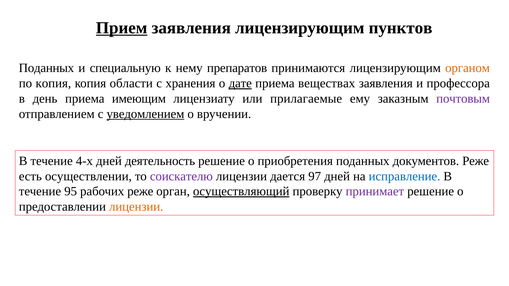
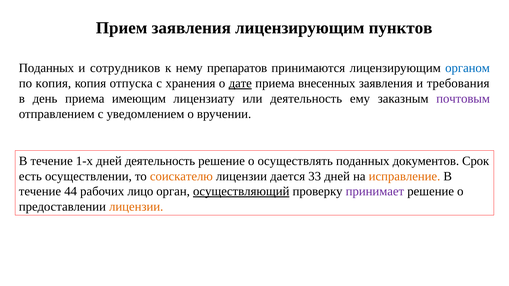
Прием underline: present -> none
специальную: специальную -> сотрудников
органом colour: orange -> blue
области: области -> отпуска
веществах: веществах -> внесенных
профессора: профессора -> требования
или прилагаемые: прилагаемые -> деятельность
уведомлением underline: present -> none
4-х: 4-х -> 1-х
приобретения: приобретения -> осуществлять
документов Реже: Реже -> Срок
соискателю colour: purple -> orange
97: 97 -> 33
исправление colour: blue -> orange
95: 95 -> 44
рабочих реже: реже -> лицо
